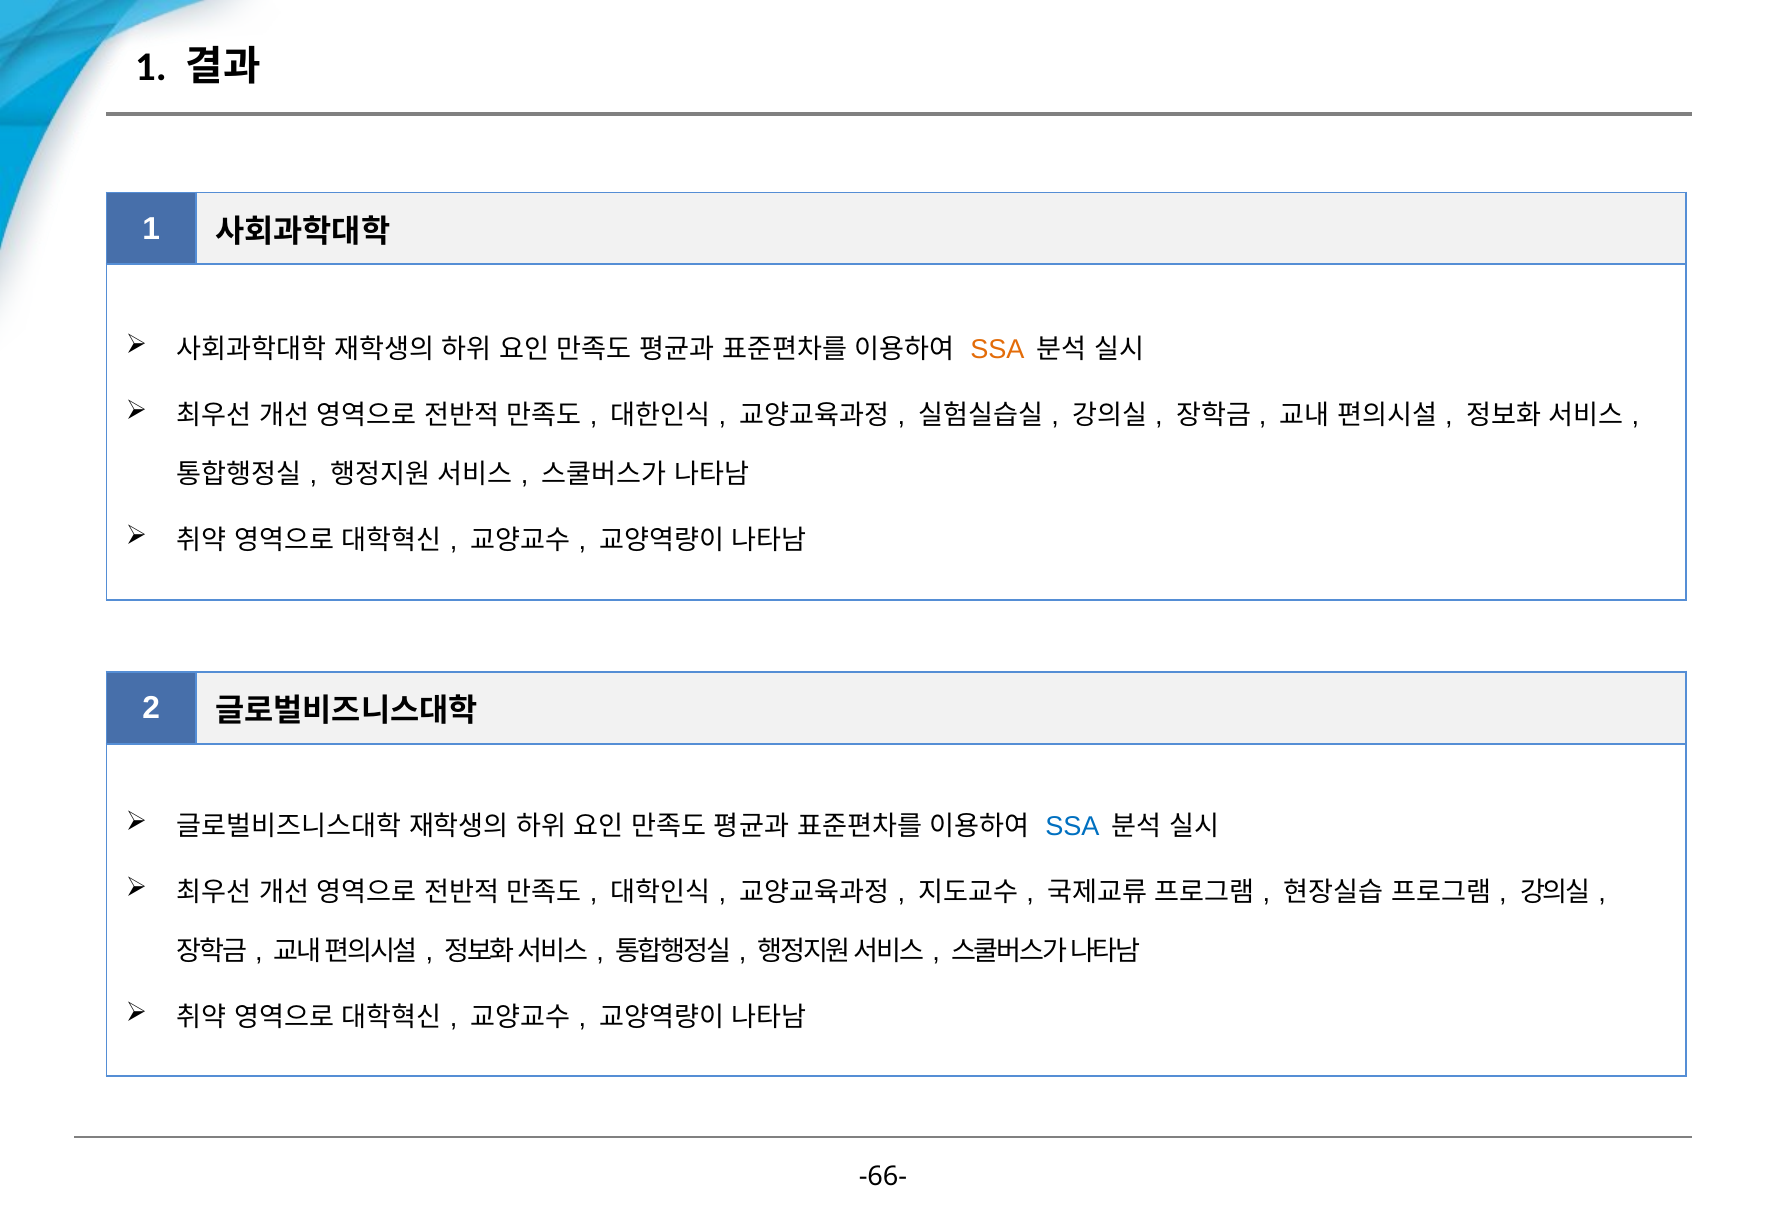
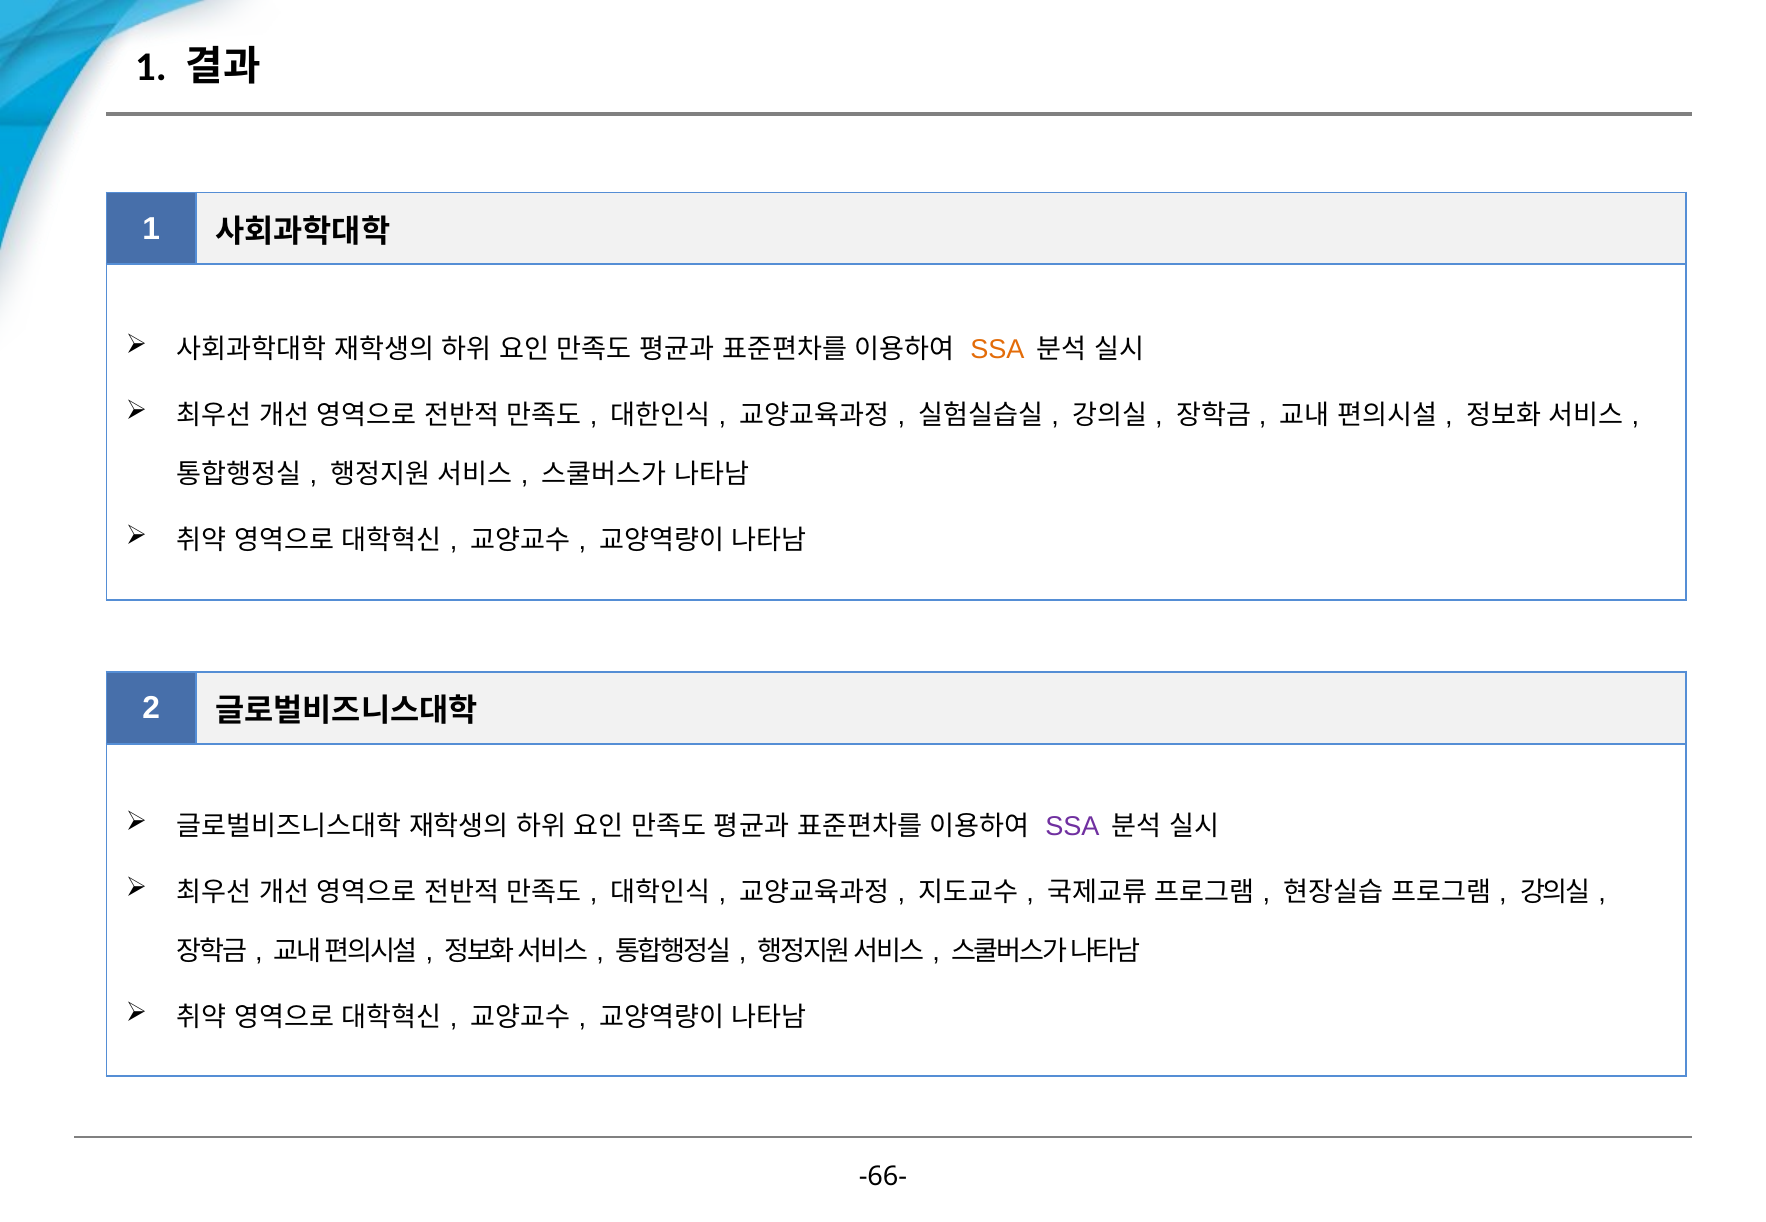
SSA at (1072, 827) colour: blue -> purple
